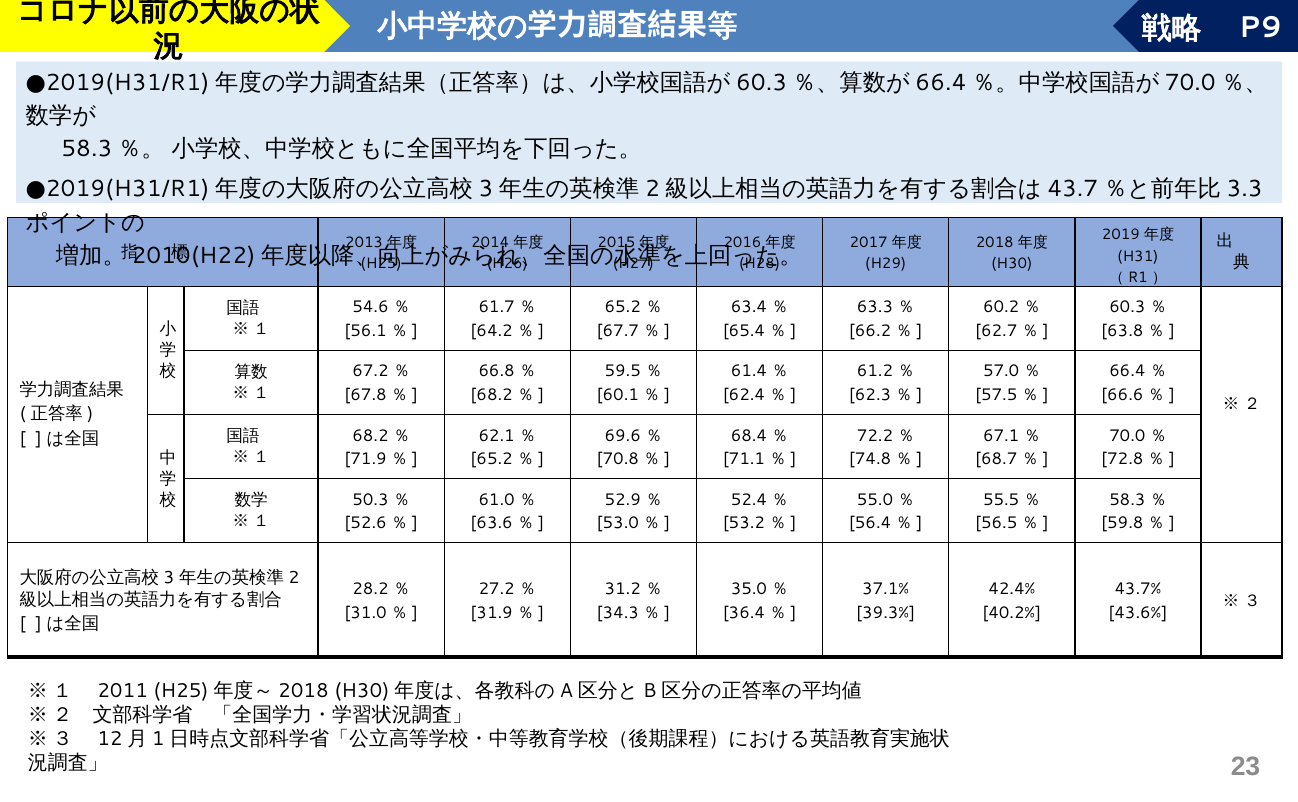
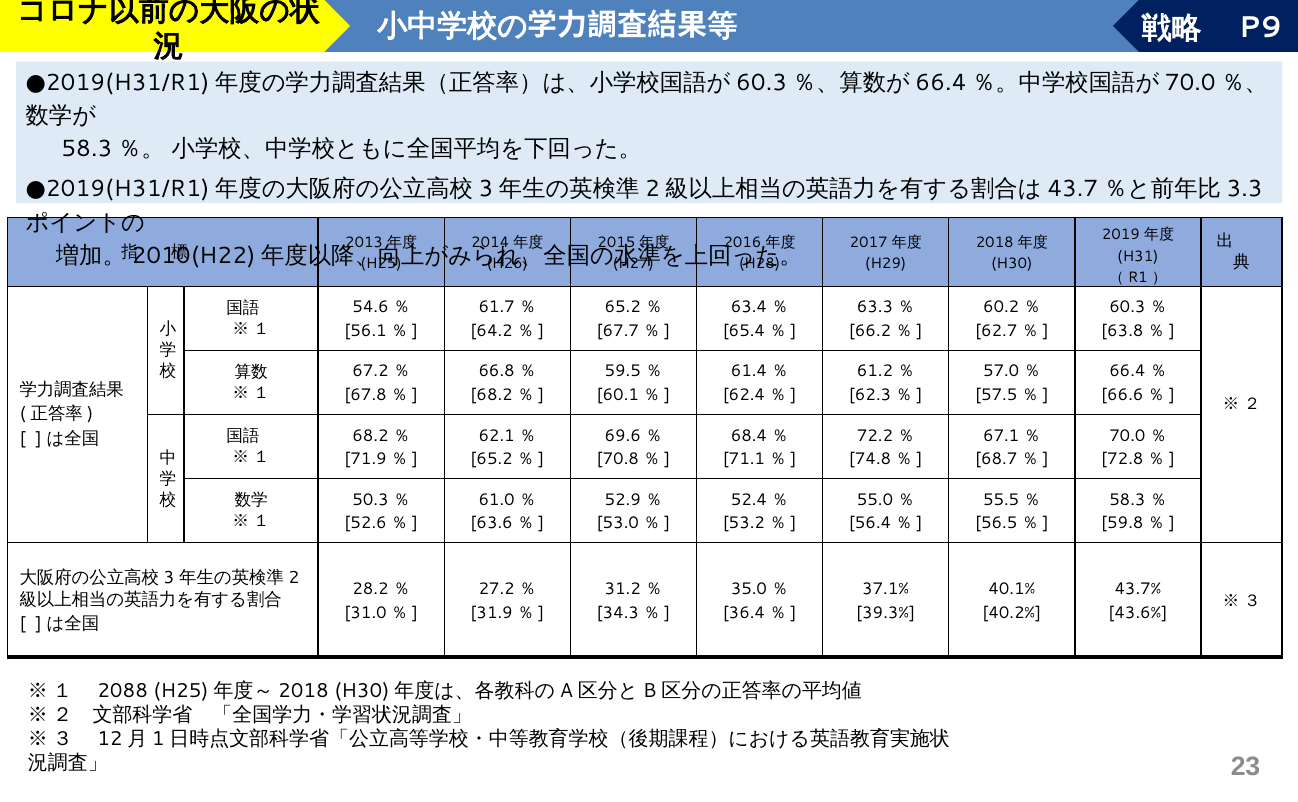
42.4%: 42.4% -> 40.1%
2011: 2011 -> 2088
